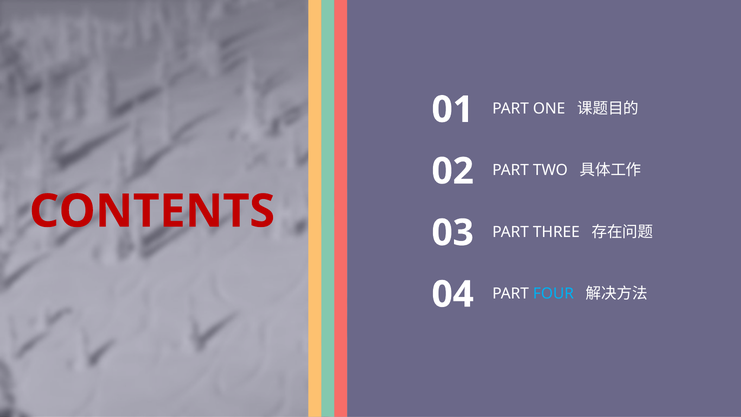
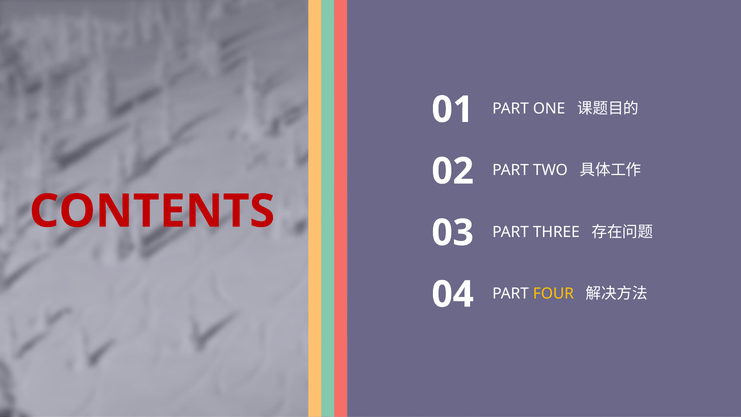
FOUR colour: light blue -> yellow
